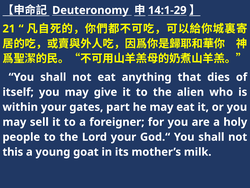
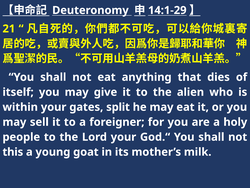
part: part -> split
